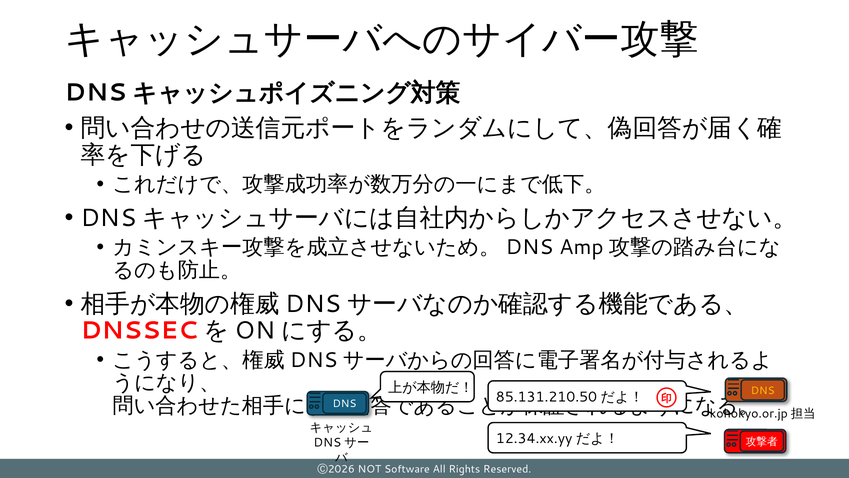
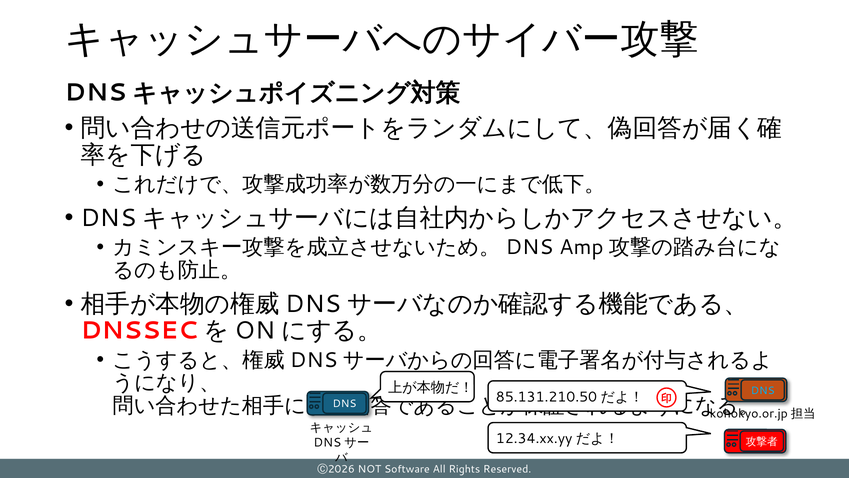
DNS at (763, 390) colour: yellow -> light blue
